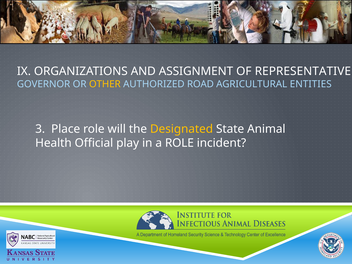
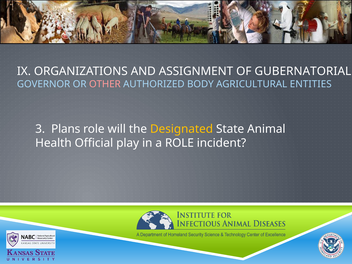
REPRESENTATIVE: REPRESENTATIVE -> GUBERNATORIAL
OTHER colour: yellow -> pink
ROAD: ROAD -> BODY
Place: Place -> Plans
